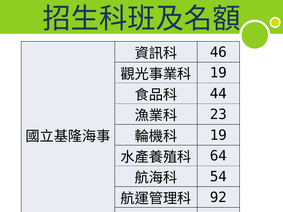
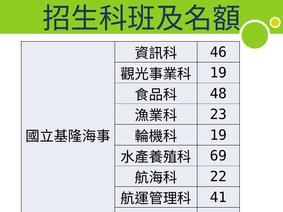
44: 44 -> 48
64: 64 -> 69
54: 54 -> 22
92: 92 -> 41
